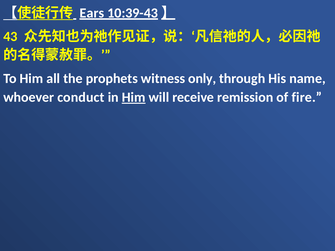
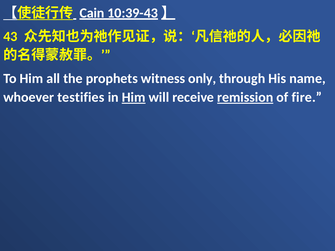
Ears: Ears -> Cain
conduct: conduct -> testifies
remission underline: none -> present
